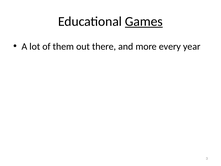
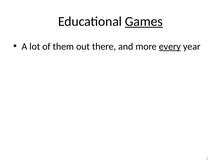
every underline: none -> present
